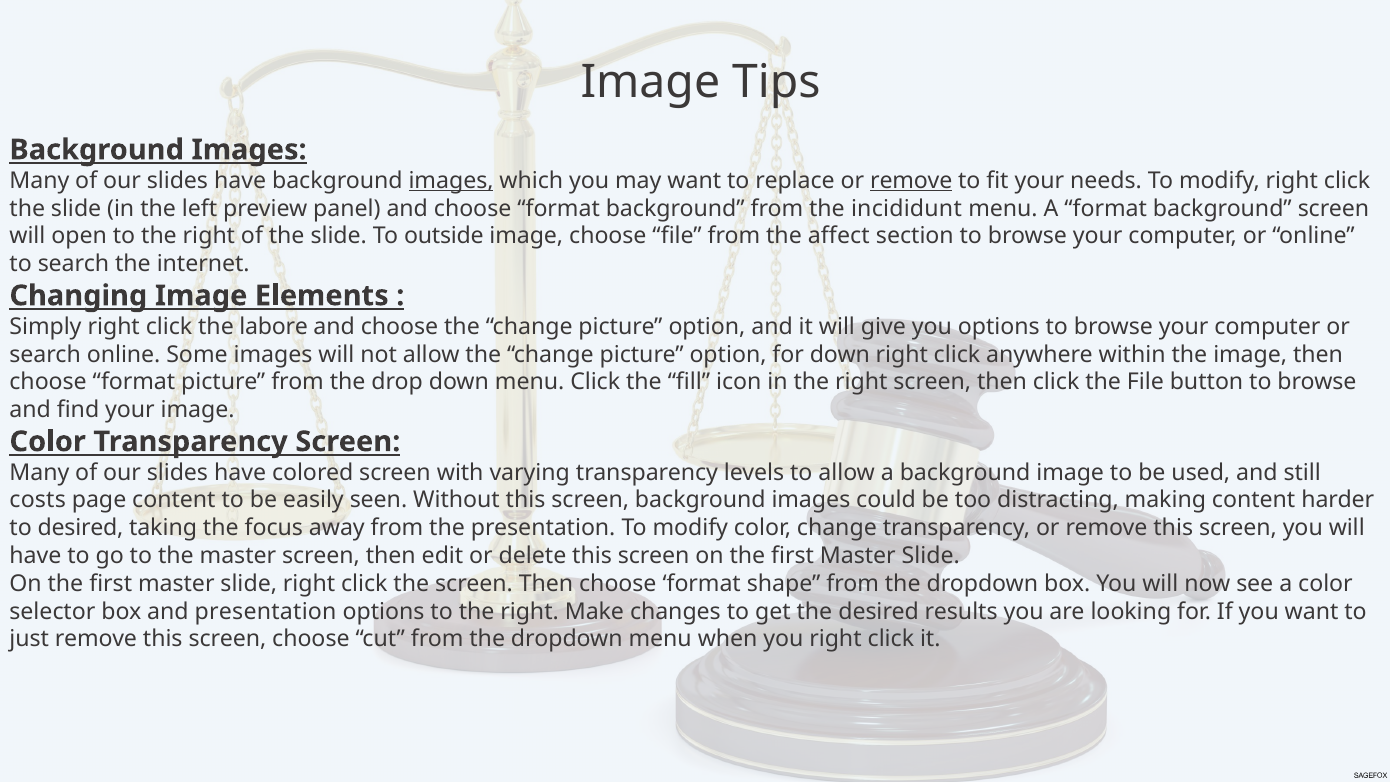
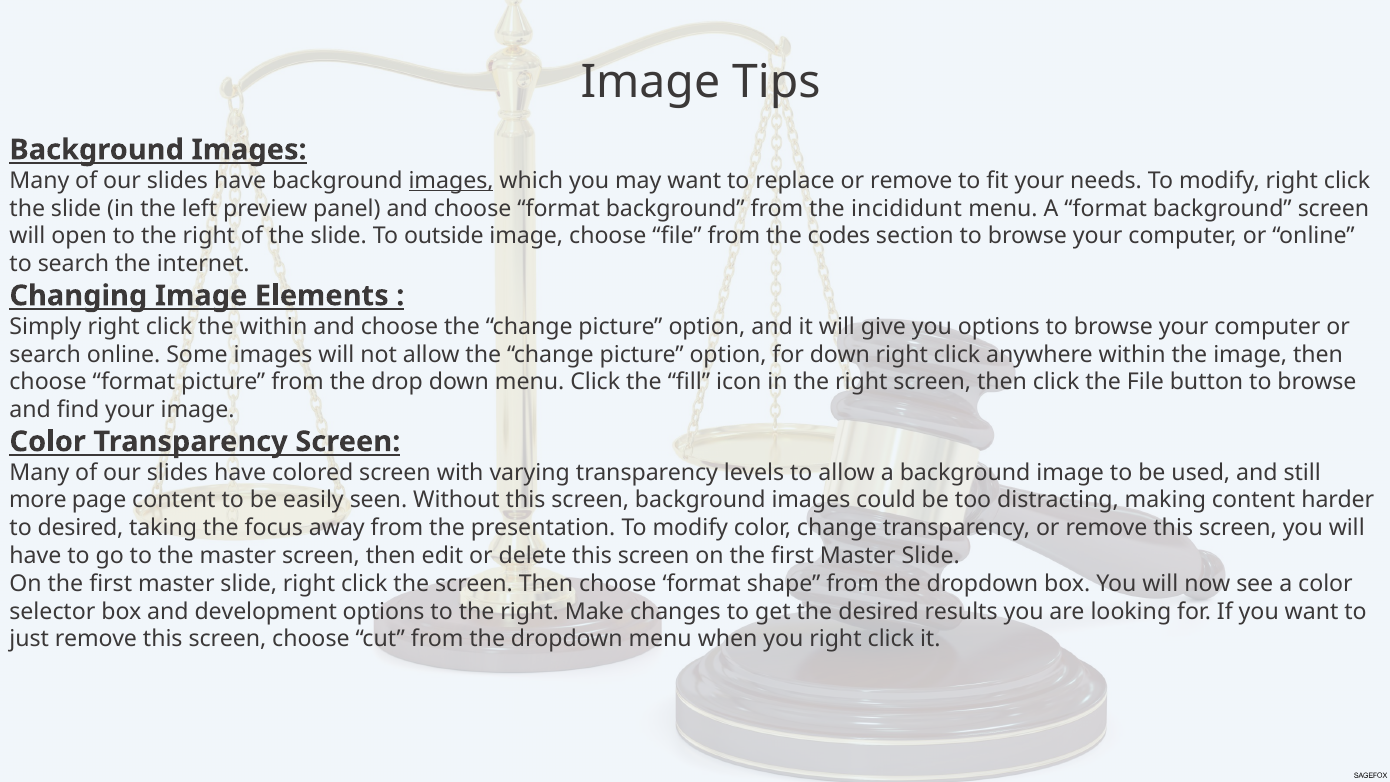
remove at (911, 181) underline: present -> none
affect: affect -> codes
the labore: labore -> within
costs: costs -> more
and presentation: presentation -> development
